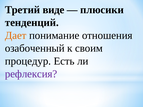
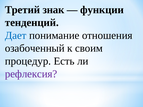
виде: виде -> знак
плюсики: плюсики -> функции
Дает colour: orange -> blue
